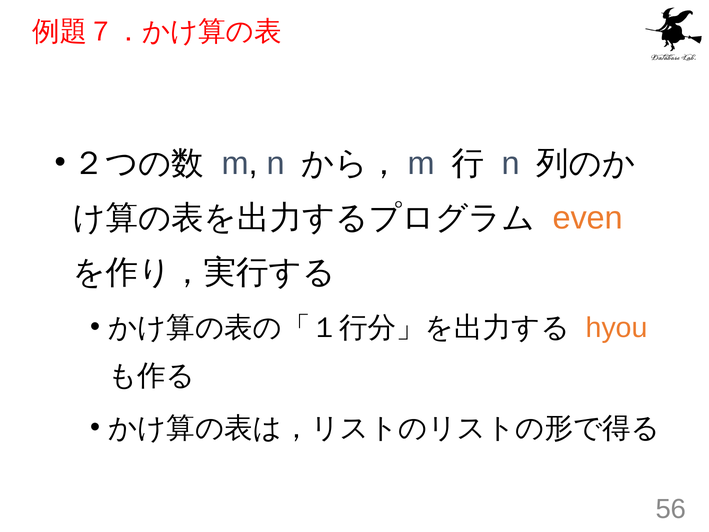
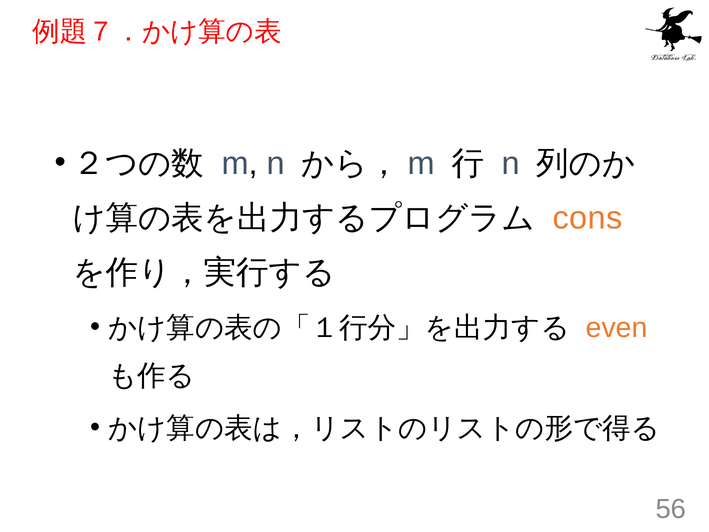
even: even -> cons
hyou: hyou -> even
